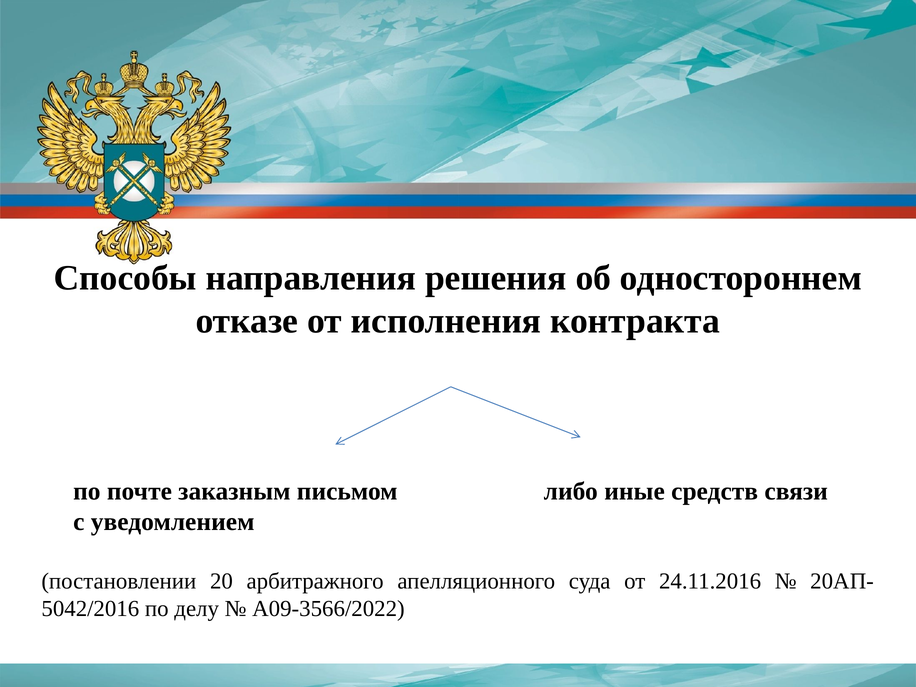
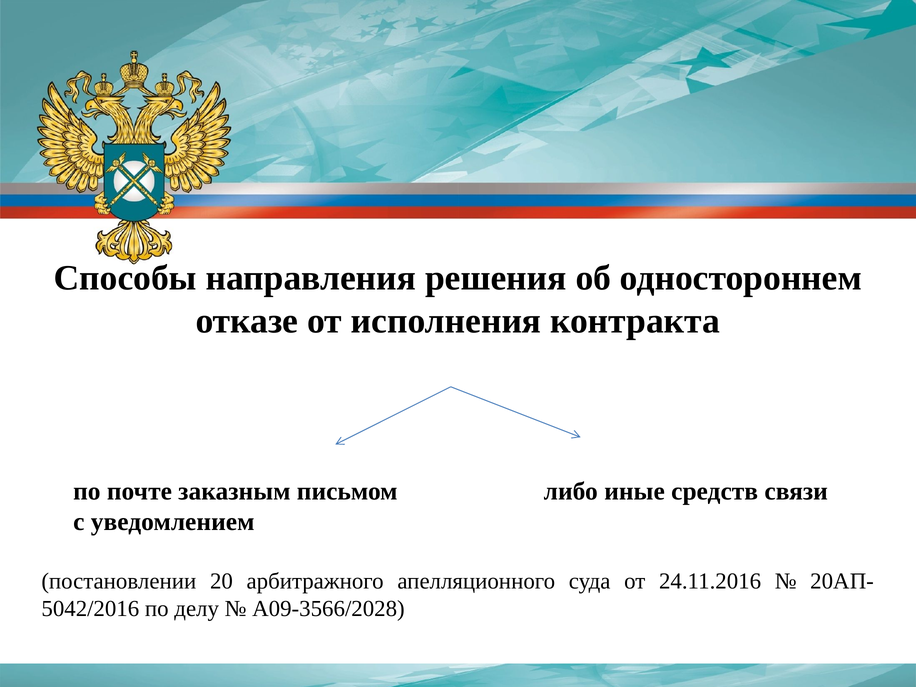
А09-3566/2022: А09-3566/2022 -> А09-3566/2028
